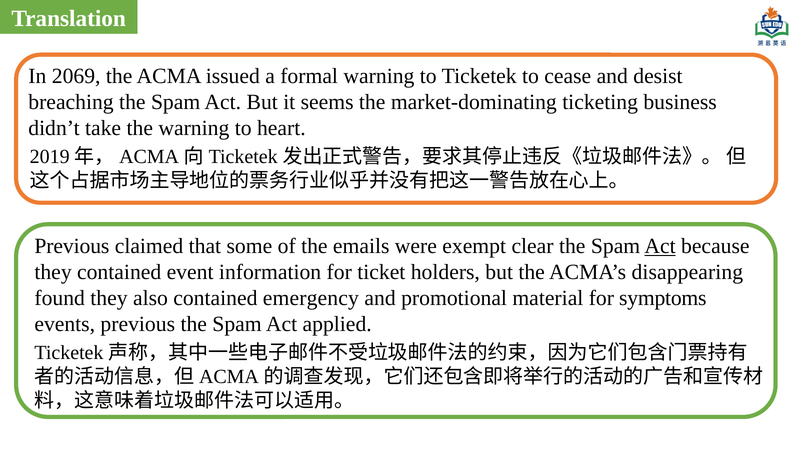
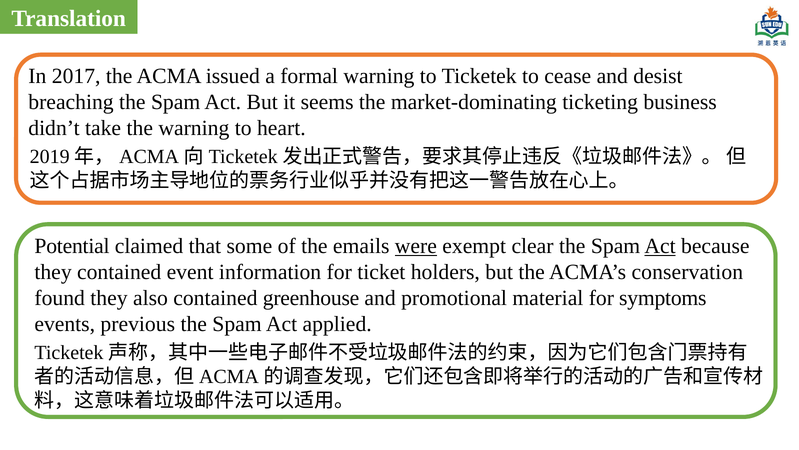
2069: 2069 -> 2017
Previous at (72, 246): Previous -> Potential
were underline: none -> present
disappearing: disappearing -> conservation
emergency: emergency -> greenhouse
